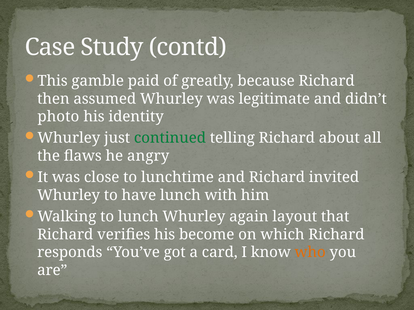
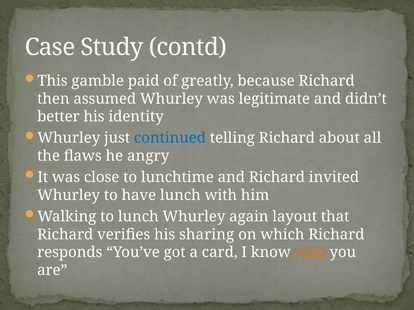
photo: photo -> better
continued colour: green -> blue
become: become -> sharing
